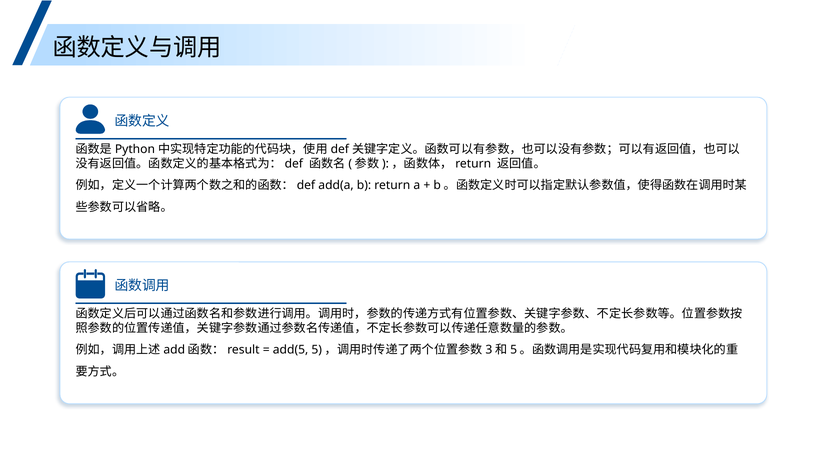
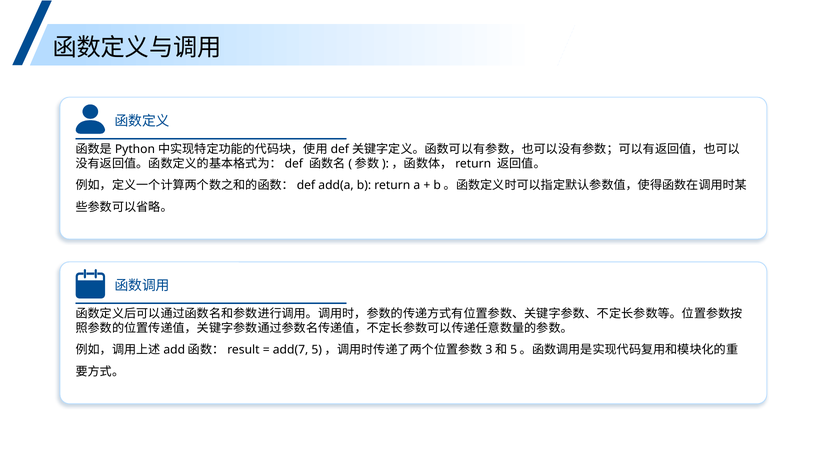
add(5: add(5 -> add(7
